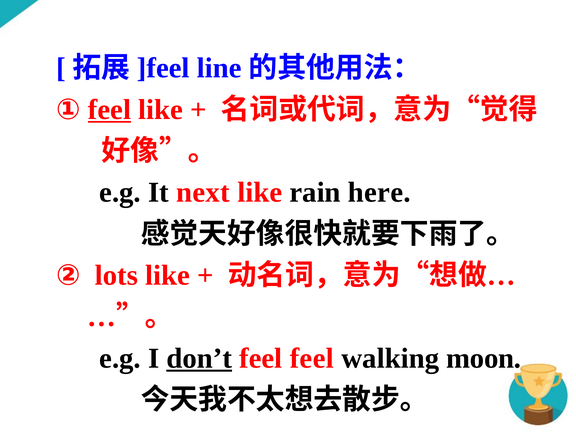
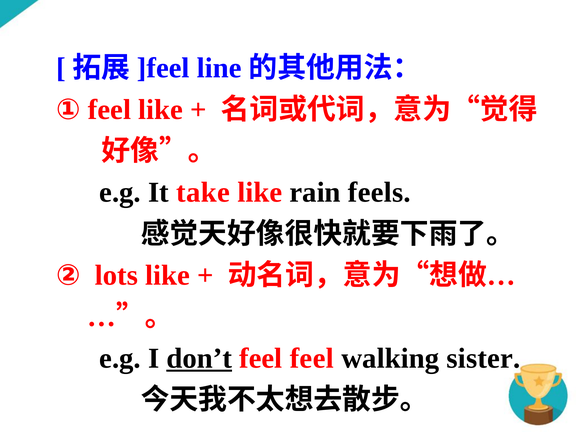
feel at (109, 110) underline: present -> none
next: next -> take
here: here -> feels
moon: moon -> sister
